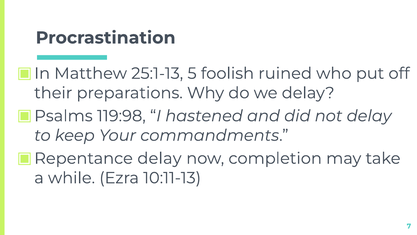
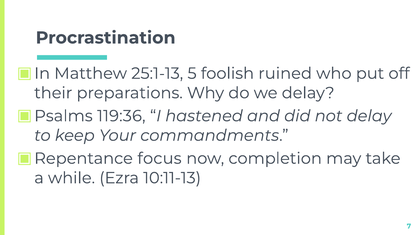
119:98: 119:98 -> 119:36
Repentance delay: delay -> focus
